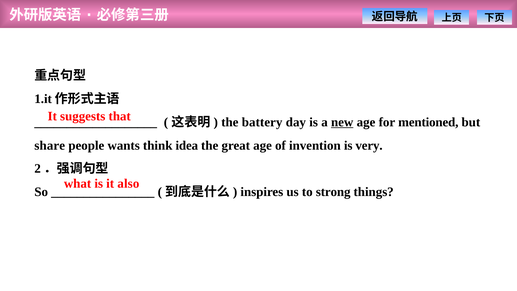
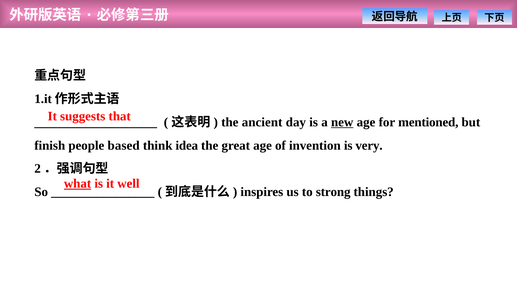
battery: battery -> ancient
share: share -> finish
wants: wants -> based
what underline: none -> present
also: also -> well
